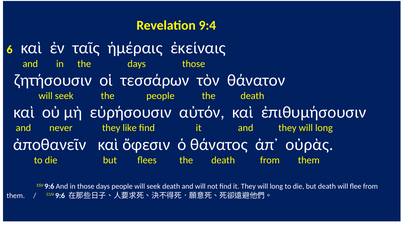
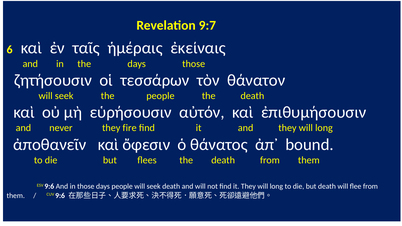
9:4: 9:4 -> 9:7
like: like -> fire
οὐρὰς: οὐρὰς -> bound
